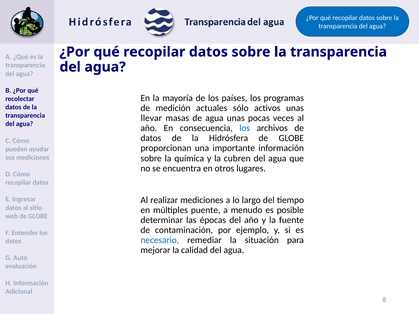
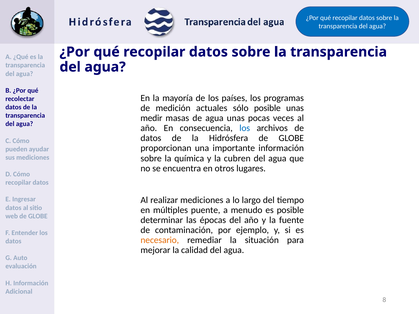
sólo activos: activos -> posible
llevar: llevar -> medir
necesario colour: blue -> orange
